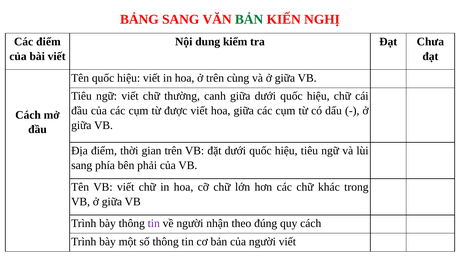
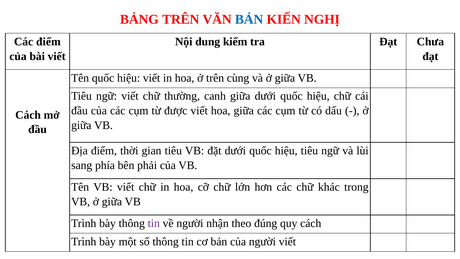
BẢNG SANG: SANG -> TRÊN
BẢN at (249, 19) colour: green -> blue
gian trên: trên -> tiêu
